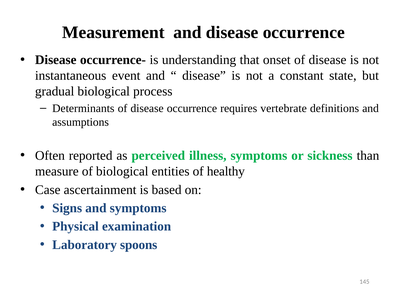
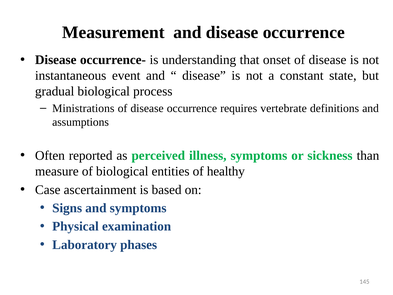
Determinants: Determinants -> Ministrations
spoons: spoons -> phases
